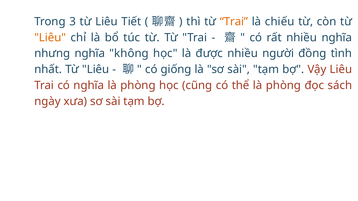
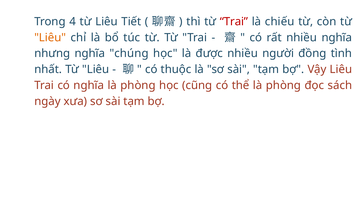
3: 3 -> 4
Trai at (234, 22) colour: orange -> red
không: không -> chúng
giống: giống -> thuộc
